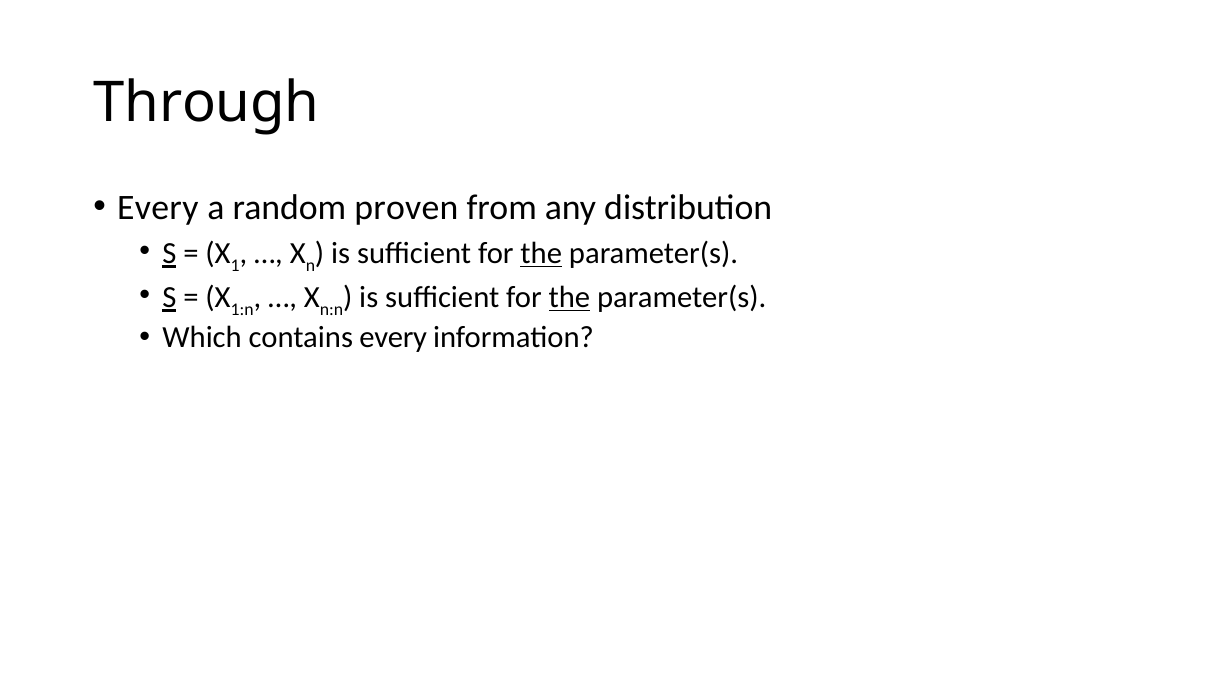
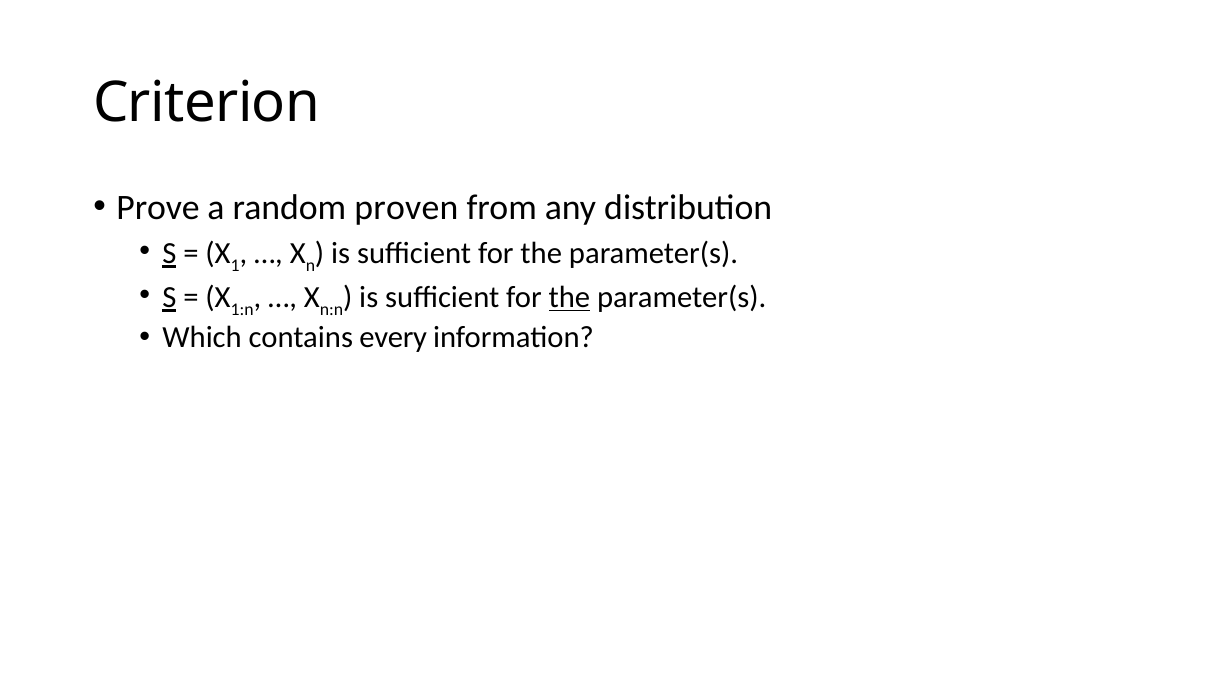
Through: Through -> Criterion
Every at (158, 207): Every -> Prove
the at (541, 253) underline: present -> none
